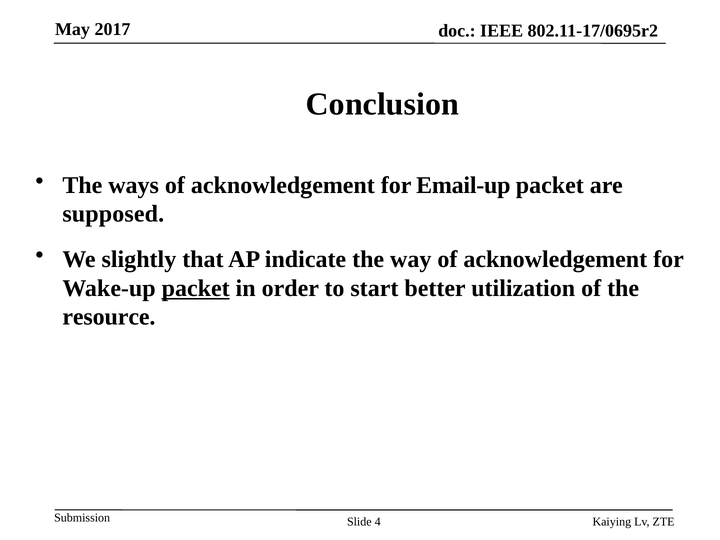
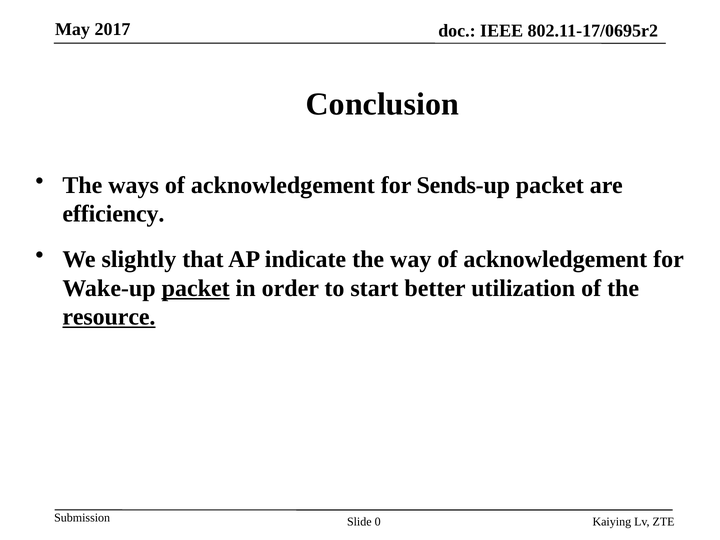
Email-up: Email-up -> Sends-up
supposed: supposed -> efficiency
resource underline: none -> present
4: 4 -> 0
